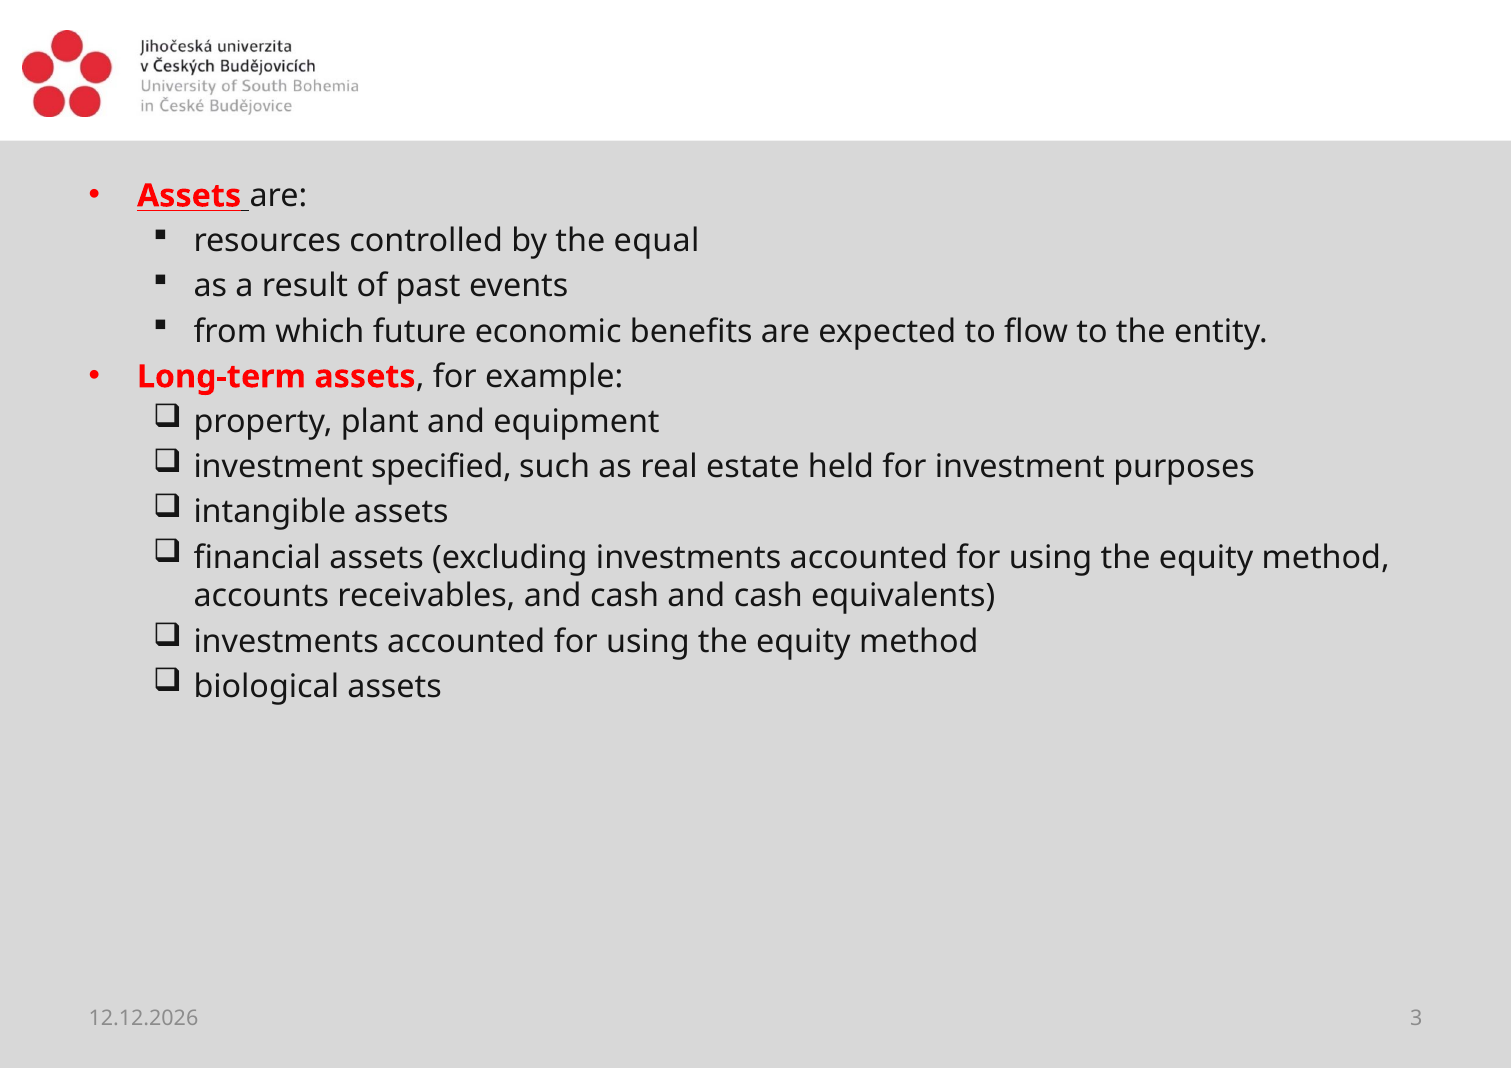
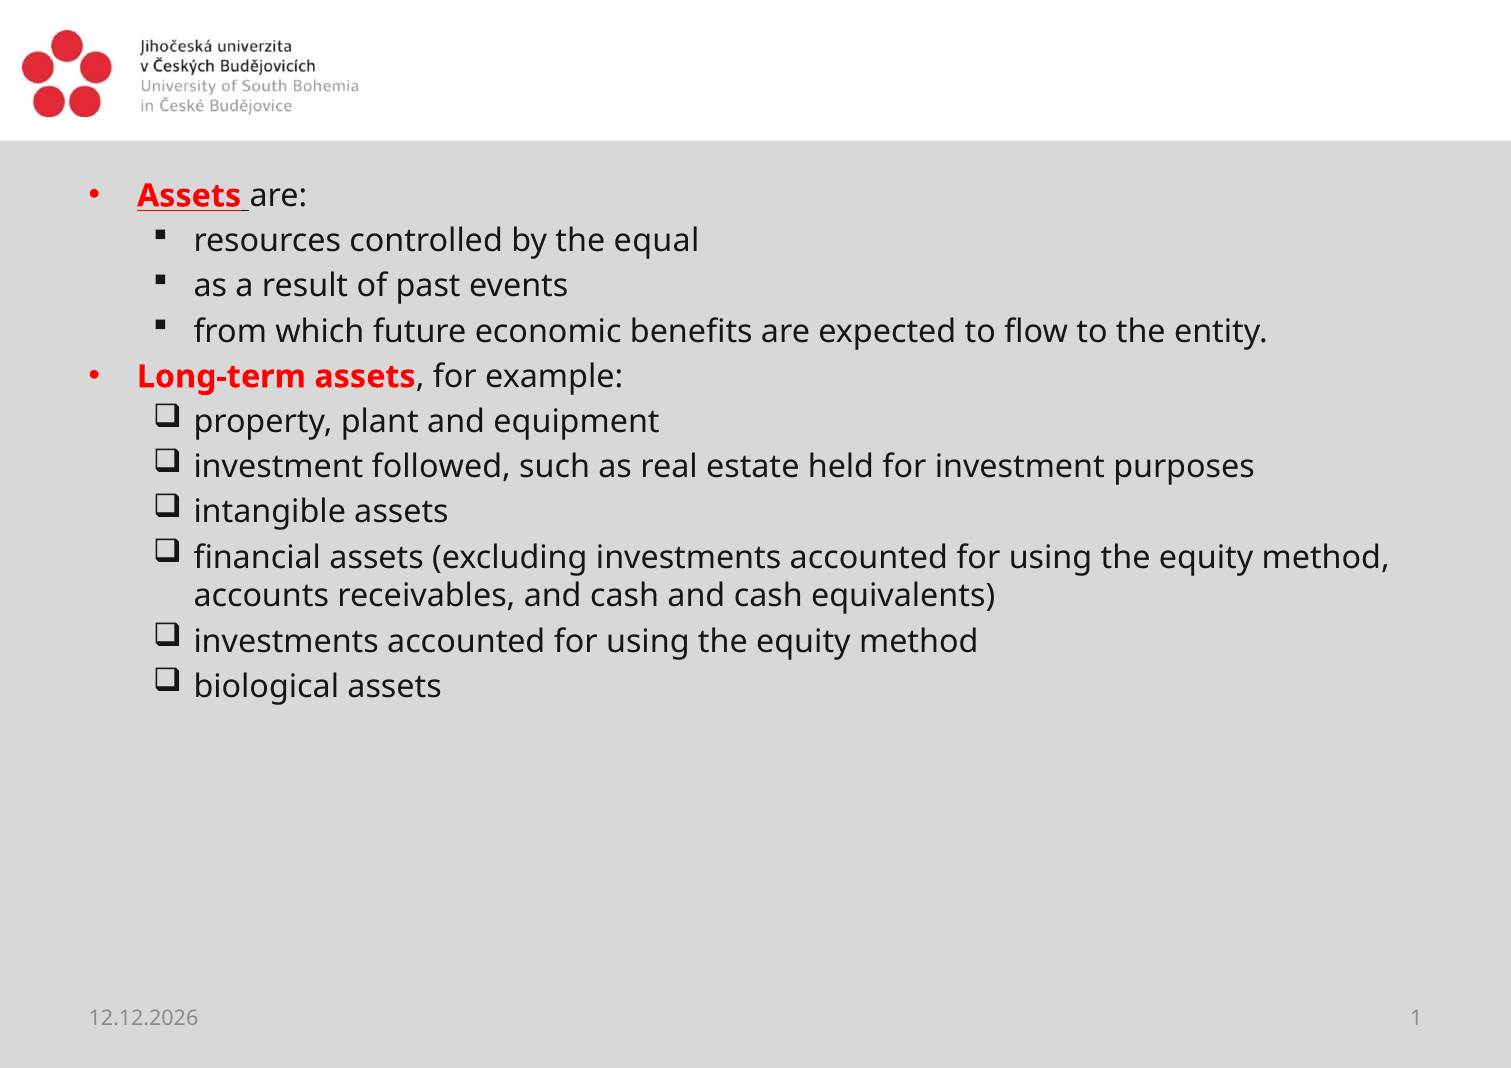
specified: specified -> followed
3: 3 -> 1
